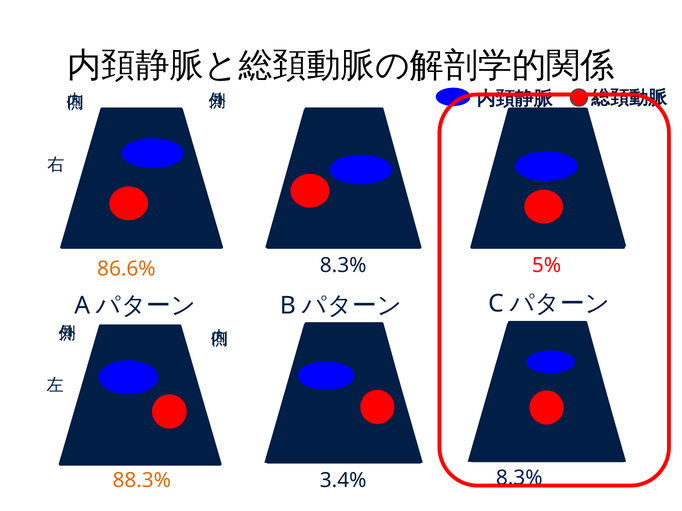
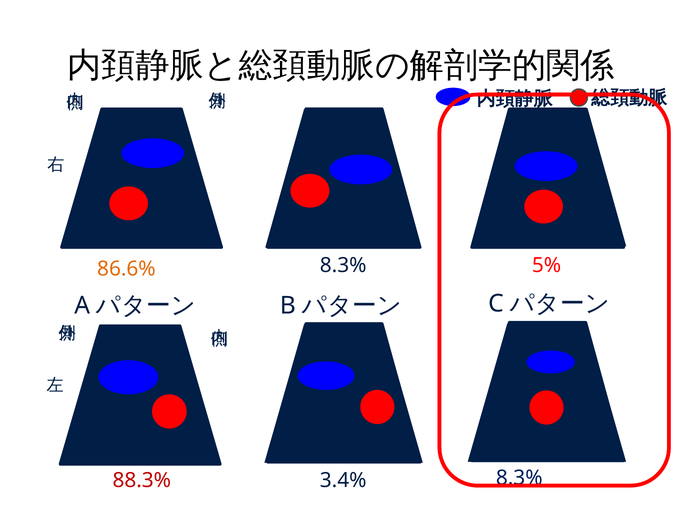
88.3% colour: orange -> red
